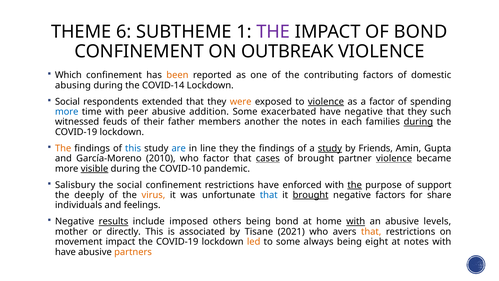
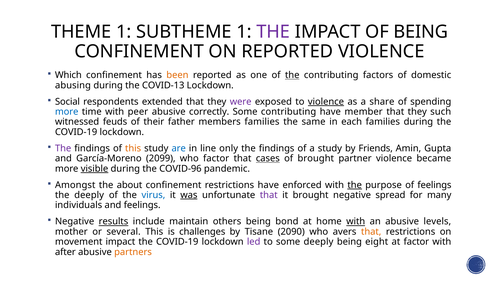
THEME 6: 6 -> 1
OF BOND: BOND -> BEING
ON OUTBREAK: OUTBREAK -> REPORTED
the at (292, 75) underline: none -> present
COVID-14: COVID-14 -> COVID-13
were colour: orange -> purple
a factor: factor -> share
addition: addition -> correctly
Some exacerbated: exacerbated -> contributing
have negative: negative -> member
members another: another -> families
the notes: notes -> same
during at (418, 122) underline: present -> none
The at (63, 148) colour: orange -> purple
this at (133, 148) colour: blue -> orange
line they: they -> only
study at (330, 148) underline: present -> none
2010: 2010 -> 2099
violence at (394, 158) underline: present -> none
COVID-10: COVID-10 -> COVID-96
Salisbury: Salisbury -> Amongst
the social: social -> about
of support: support -> feelings
virus colour: orange -> blue
was underline: none -> present
that at (269, 195) colour: blue -> purple
brought at (311, 195) underline: present -> none
negative factors: factors -> spread
share: share -> many
imposed: imposed -> maintain
directly: directly -> several
associated: associated -> challenges
2021: 2021 -> 2090
led colour: orange -> purple
some always: always -> deeply
at notes: notes -> factor
have at (65, 252): have -> after
